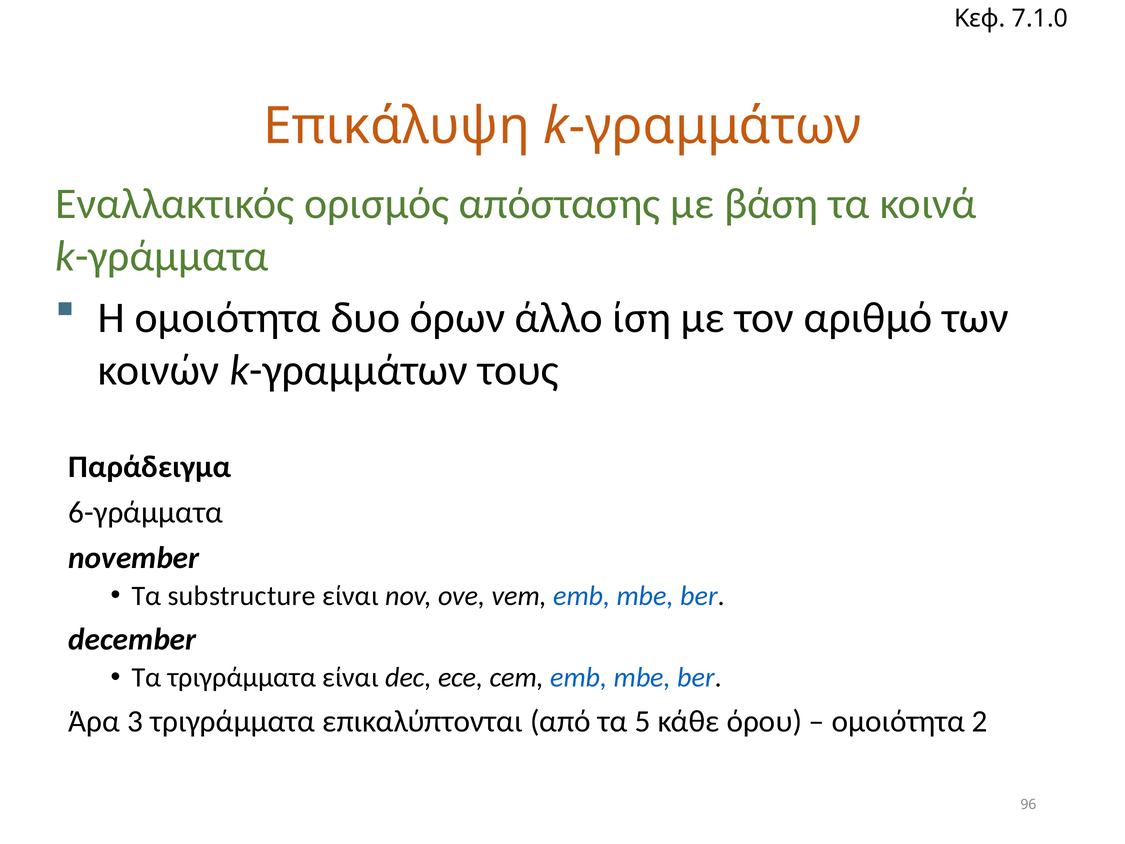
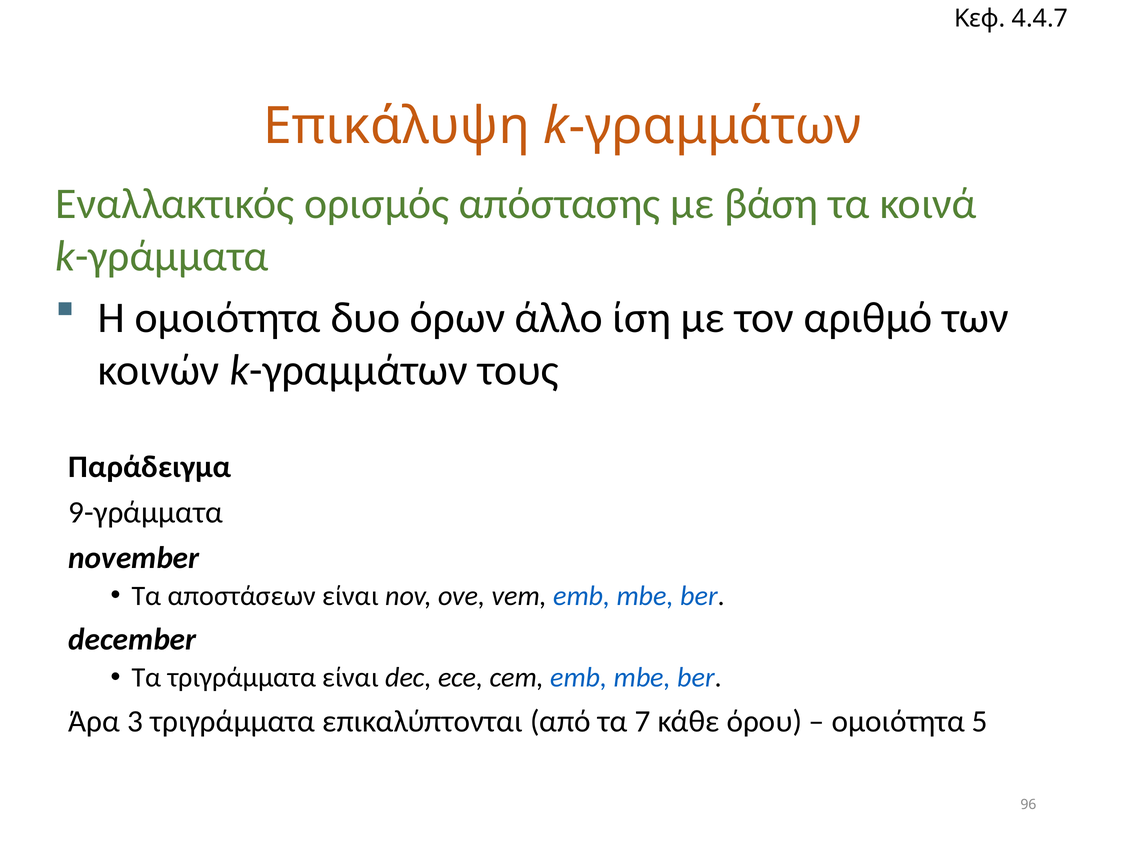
7.1.0: 7.1.0 -> 4.4.7
6-γράμματα: 6-γράμματα -> 9-γράμματα
substructure: substructure -> αποστάσεων
5: 5 -> 7
2: 2 -> 5
